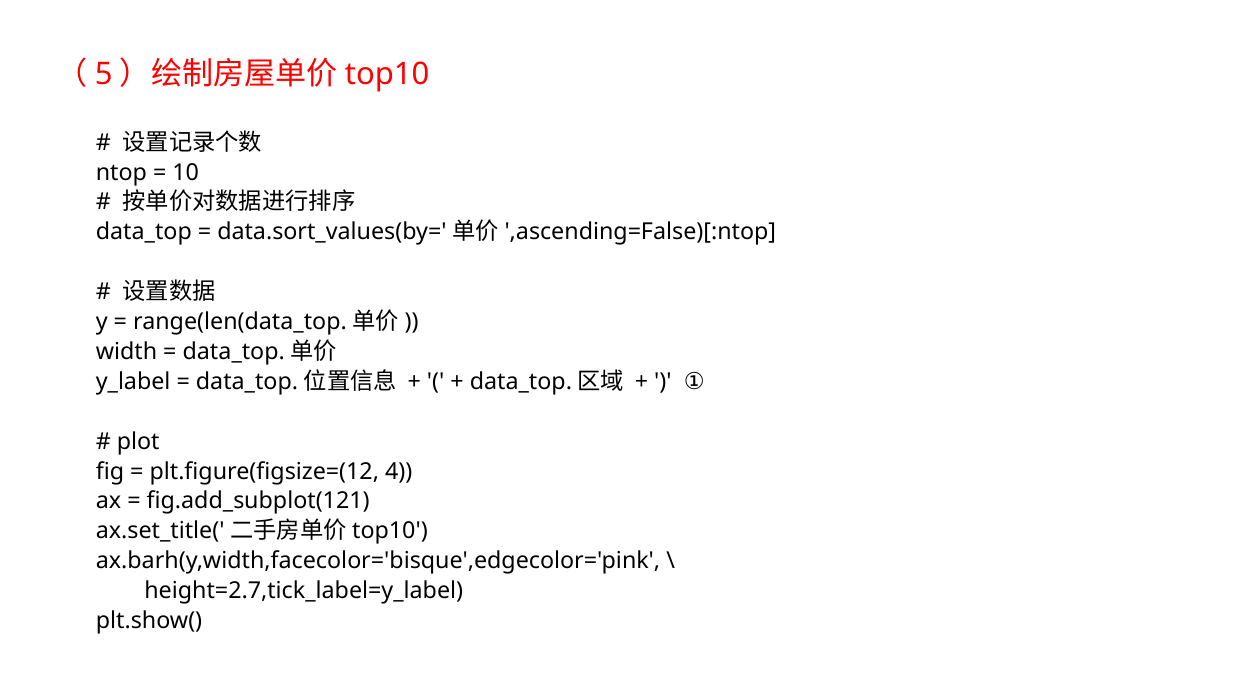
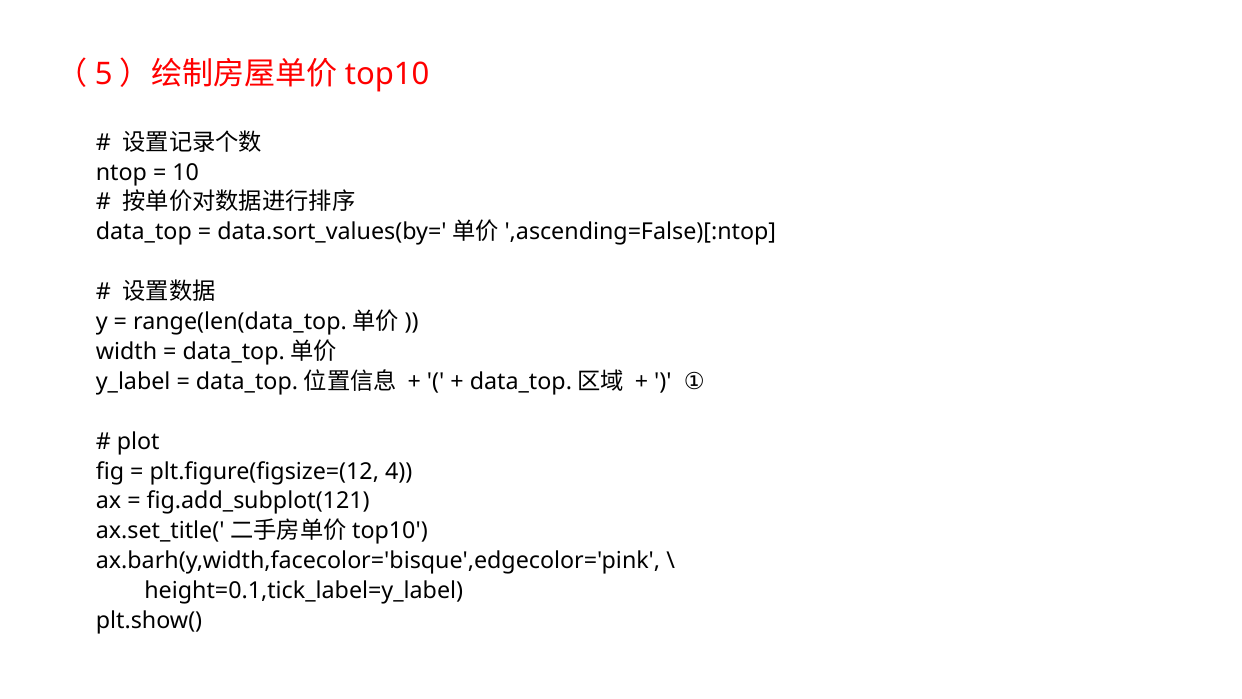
height=2.7,tick_label=y_label: height=2.7,tick_label=y_label -> height=0.1,tick_label=y_label
